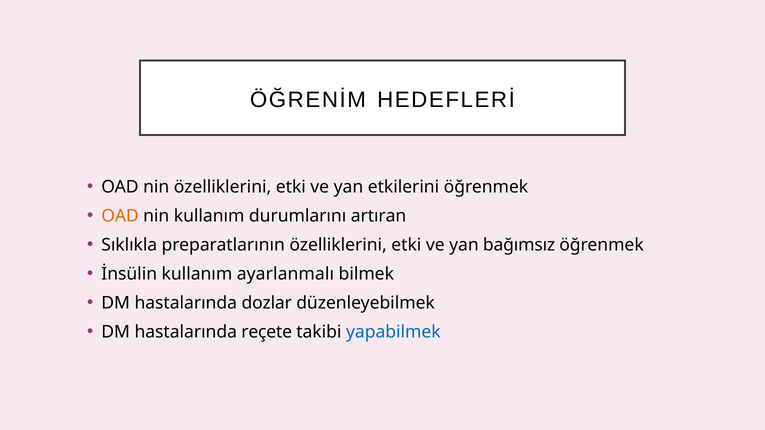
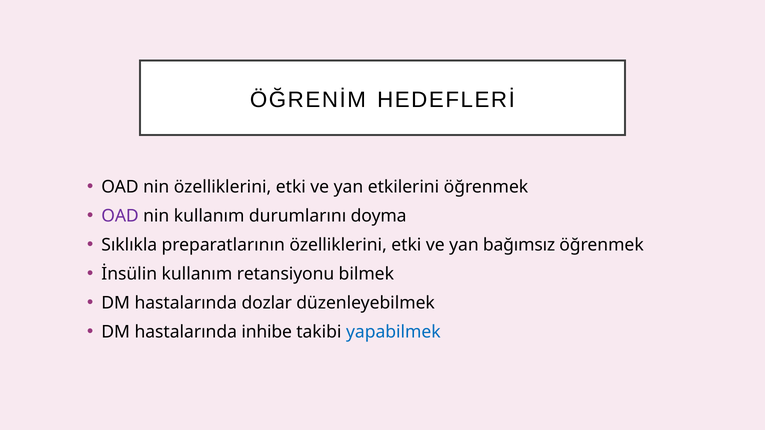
OAD at (120, 216) colour: orange -> purple
artıran: artıran -> doyma
ayarlanmalı: ayarlanmalı -> retansiyonu
reçete: reçete -> inhibe
